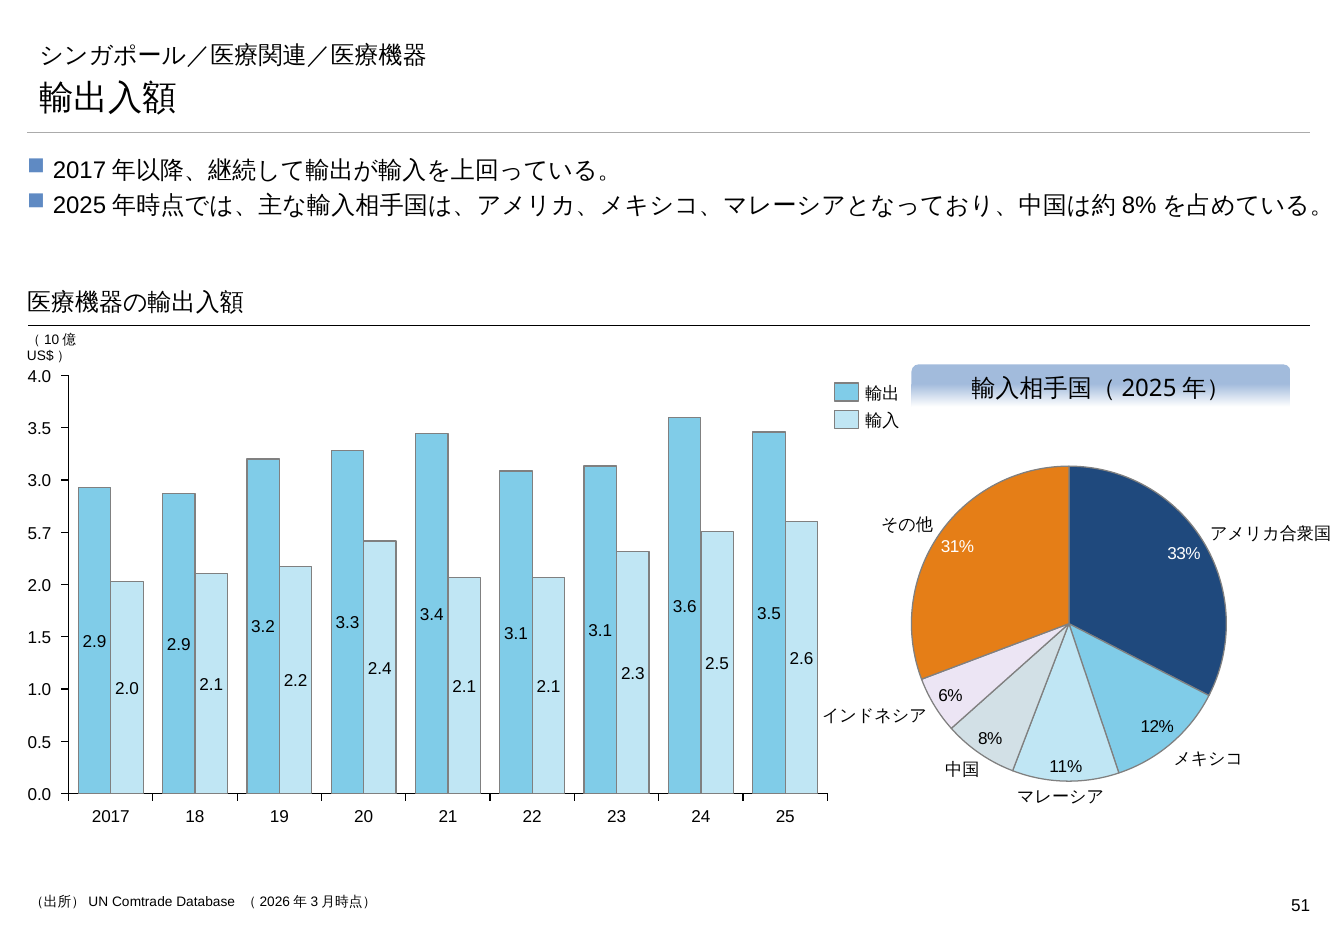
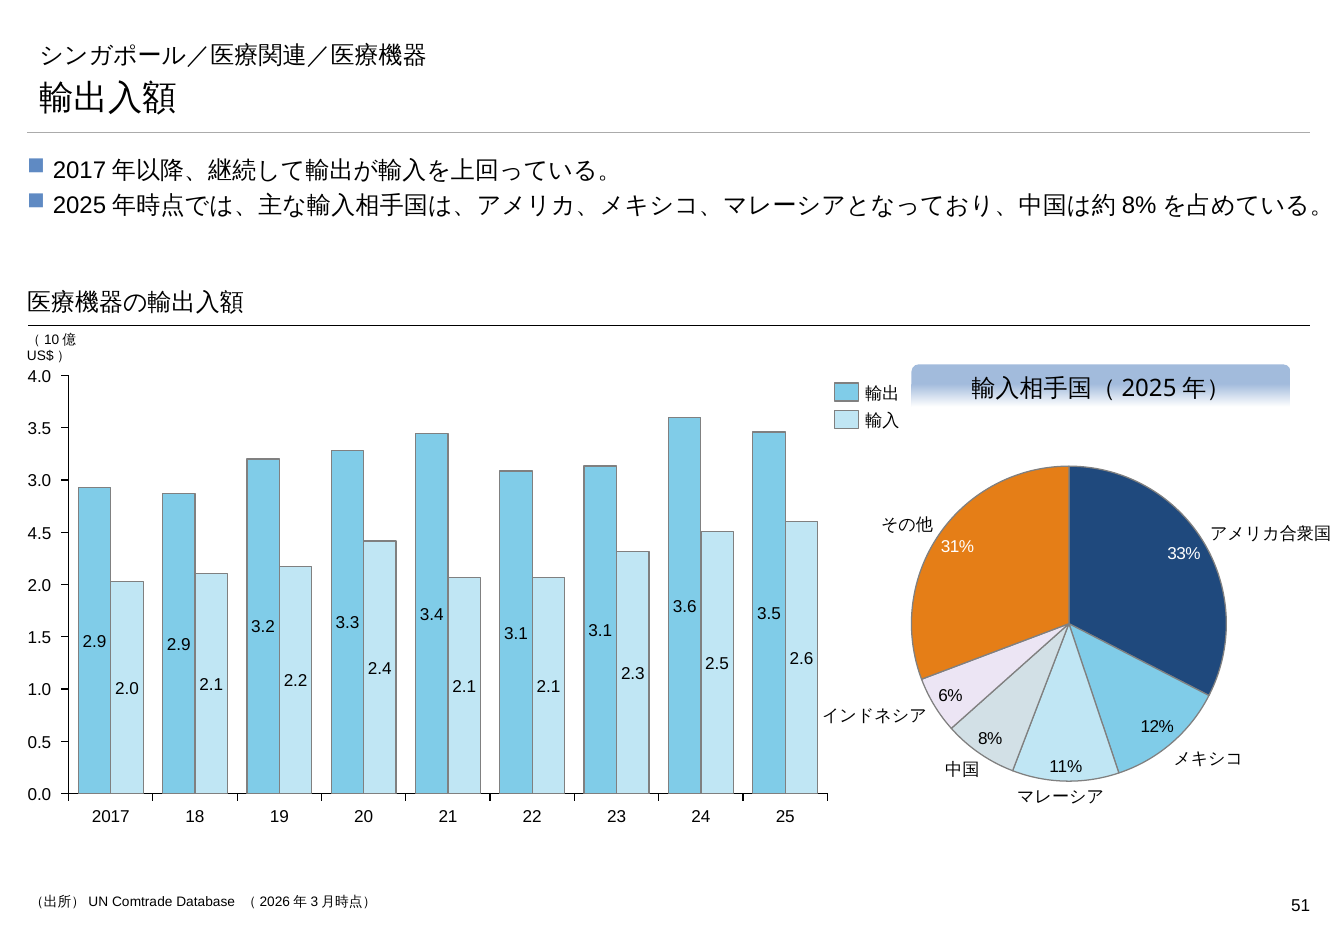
5.7: 5.7 -> 4.5
